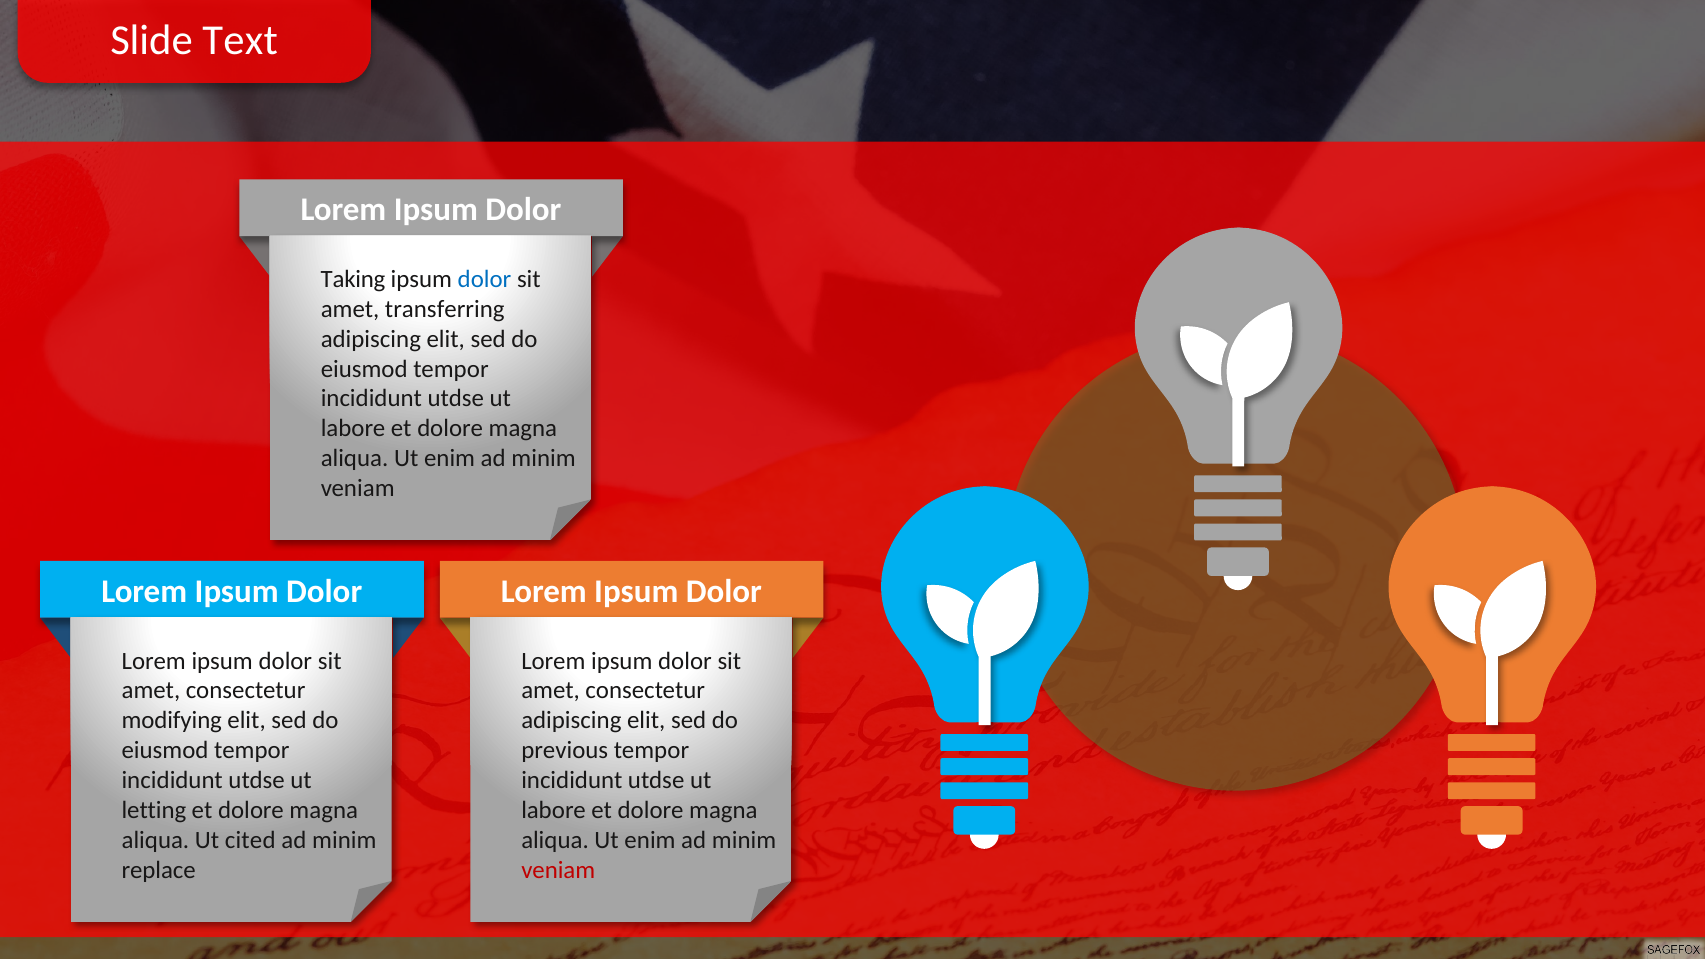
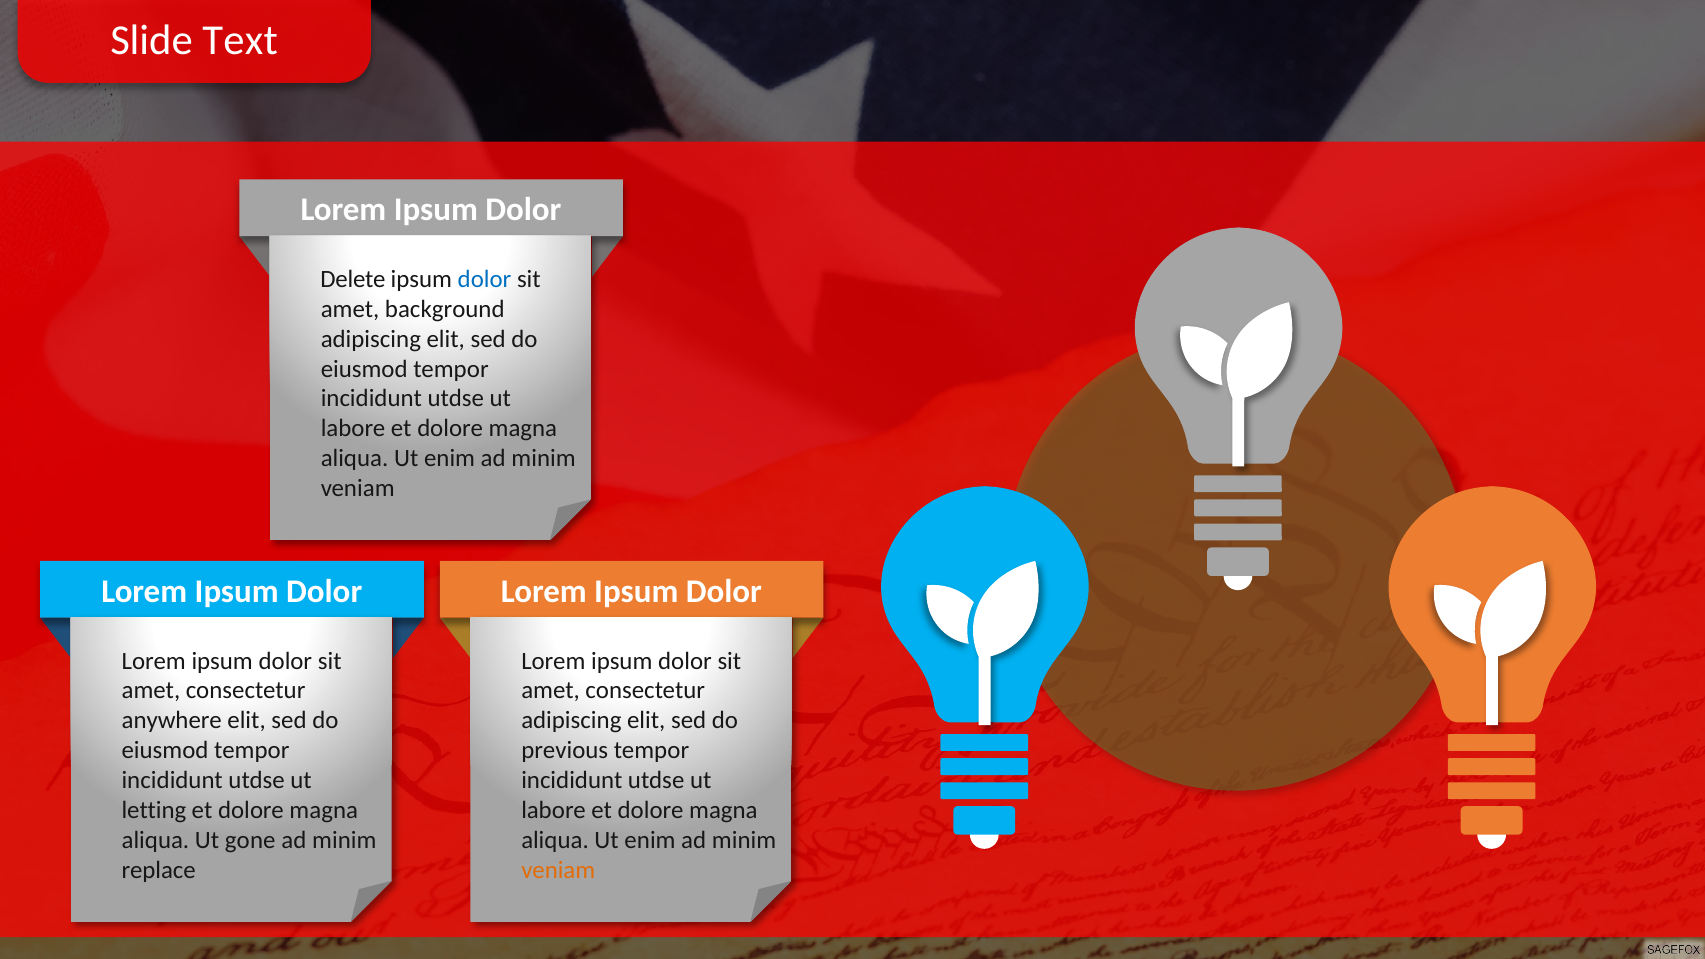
Taking: Taking -> Delete
transferring: transferring -> background
modifying: modifying -> anywhere
cited: cited -> gone
veniam at (558, 870) colour: red -> orange
